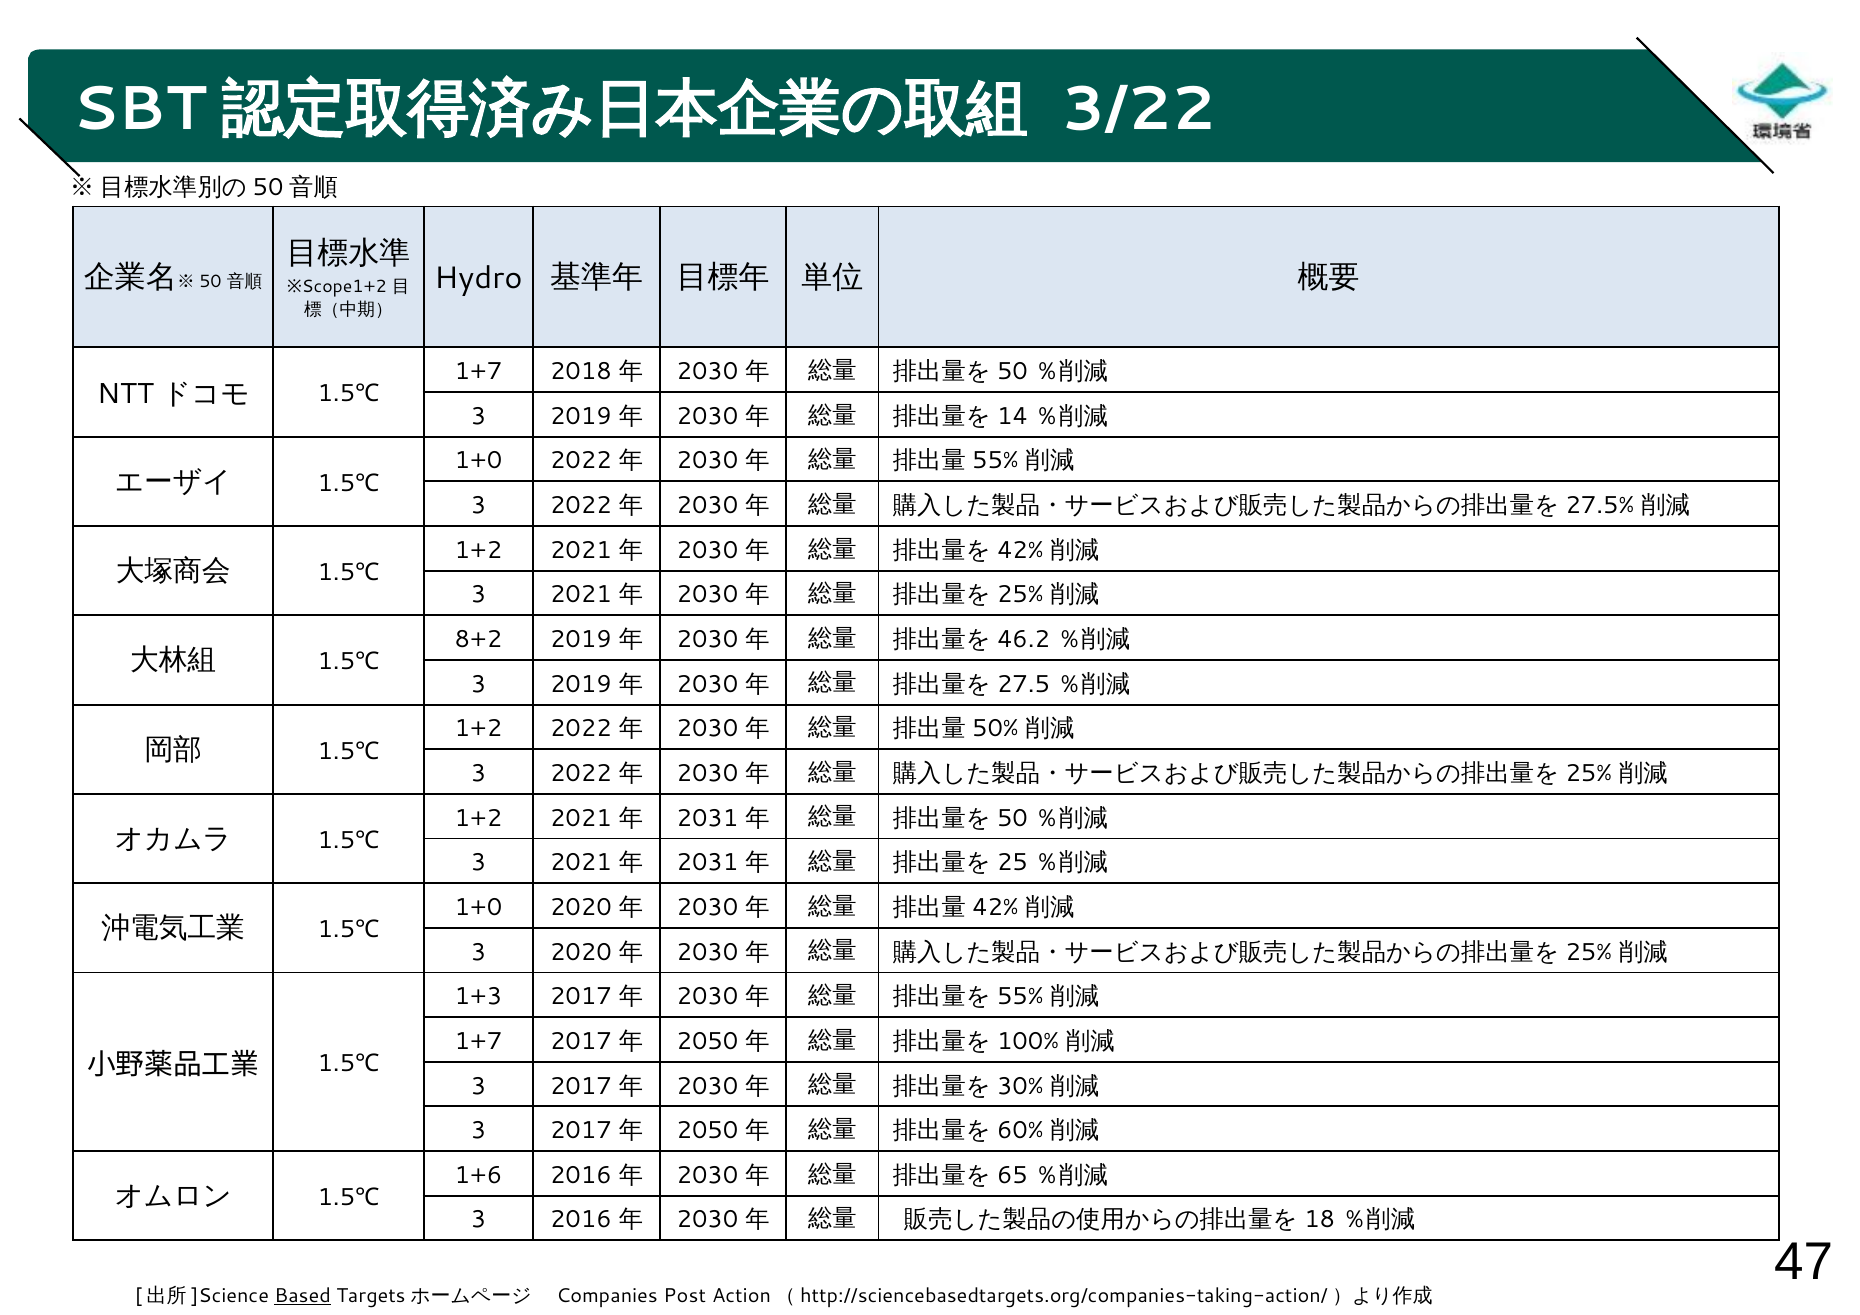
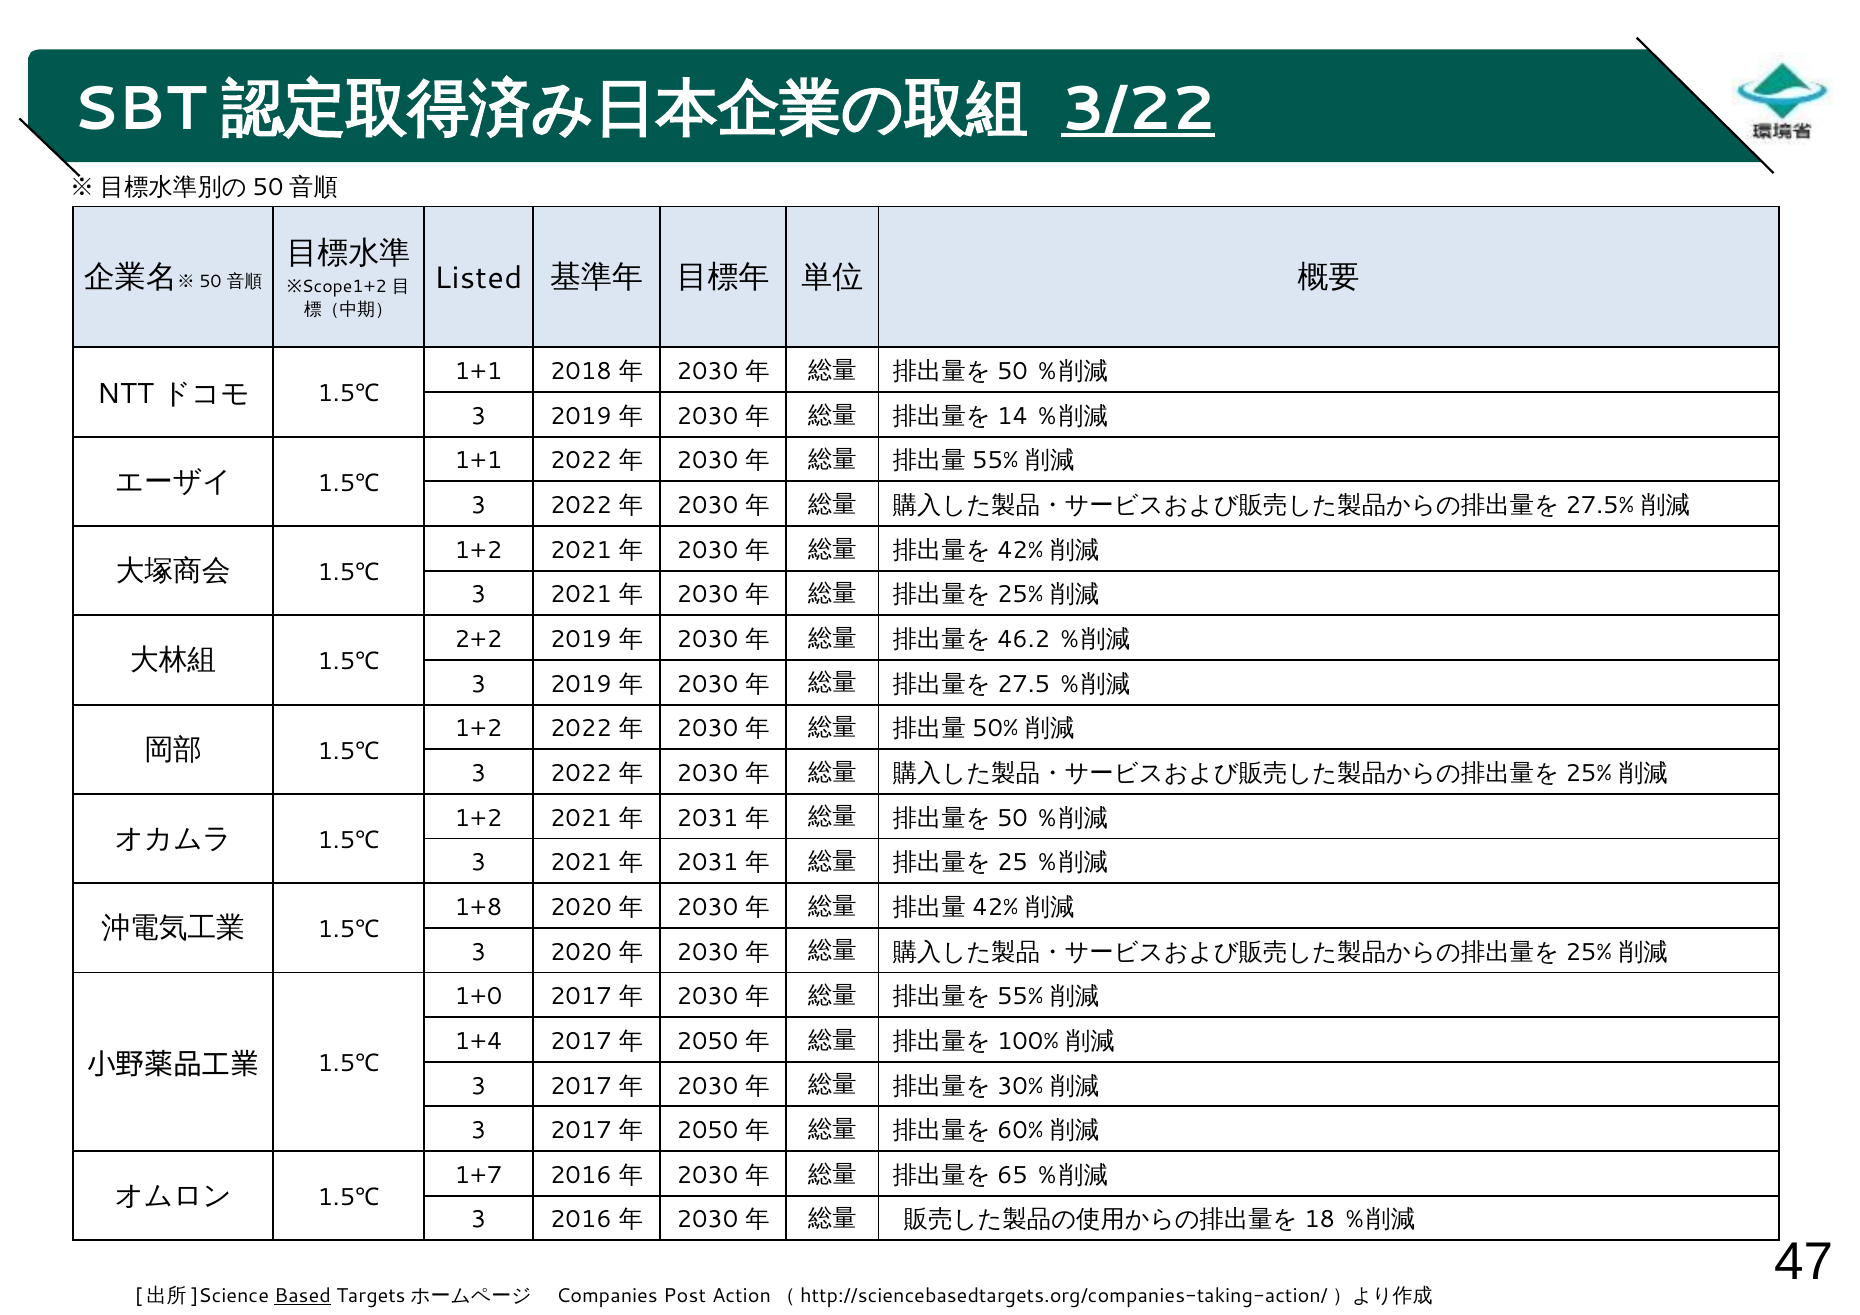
3/22 underline: none -> present
Hydro: Hydro -> Listed
1+7 at (478, 372): 1+7 -> 1+1
1+0 at (478, 461): 1+0 -> 1+1
8+2: 8+2 -> 2+2
1+0 at (478, 907): 1+0 -> 1+8
1+3: 1+3 -> 1+0
1+7 at (478, 1041): 1+7 -> 1+4
1+6: 1+6 -> 1+7
